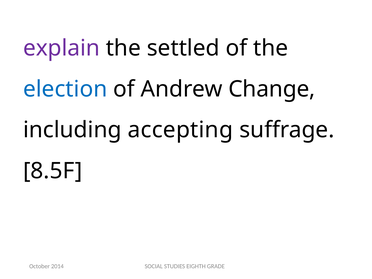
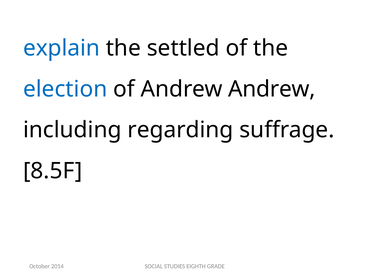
explain colour: purple -> blue
Andrew Change: Change -> Andrew
accepting: accepting -> regarding
